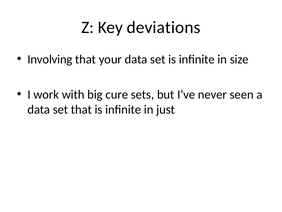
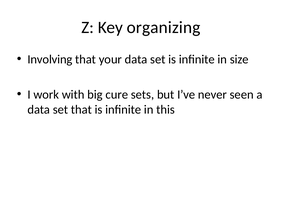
deviations: deviations -> organizing
just: just -> this
